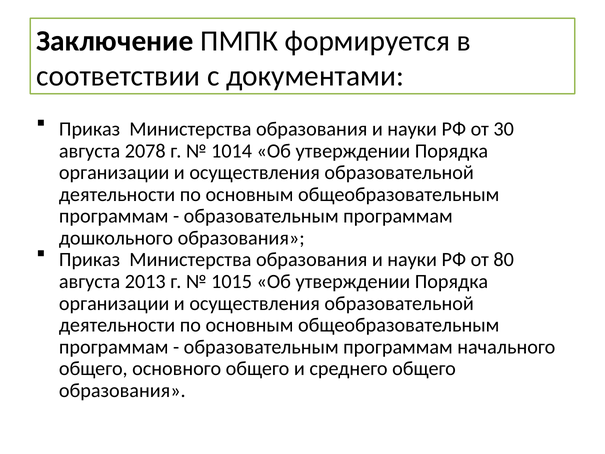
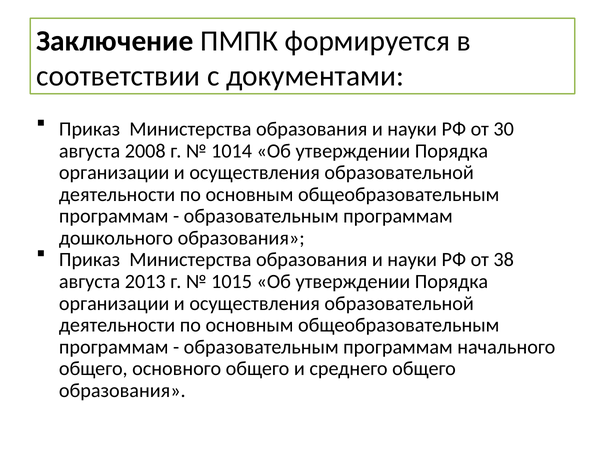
2078: 2078 -> 2008
80: 80 -> 38
